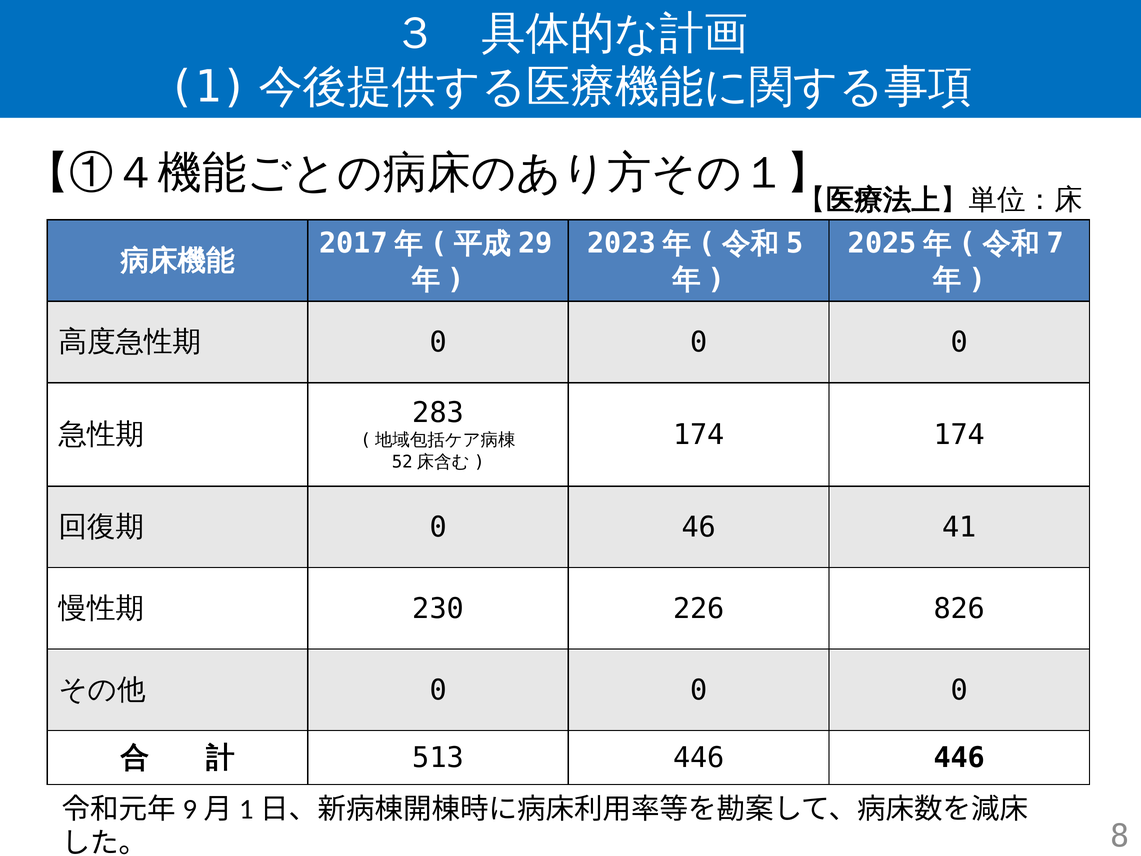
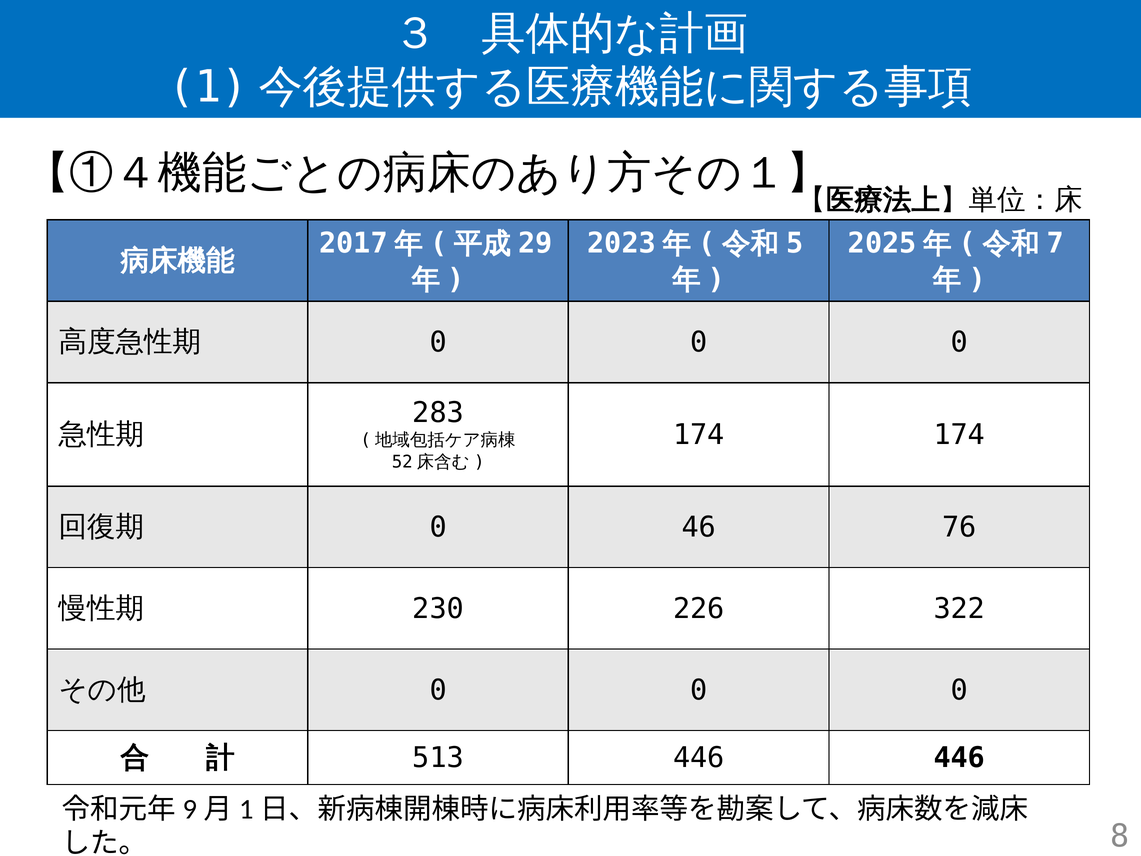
41: 41 -> 76
826: 826 -> 322
